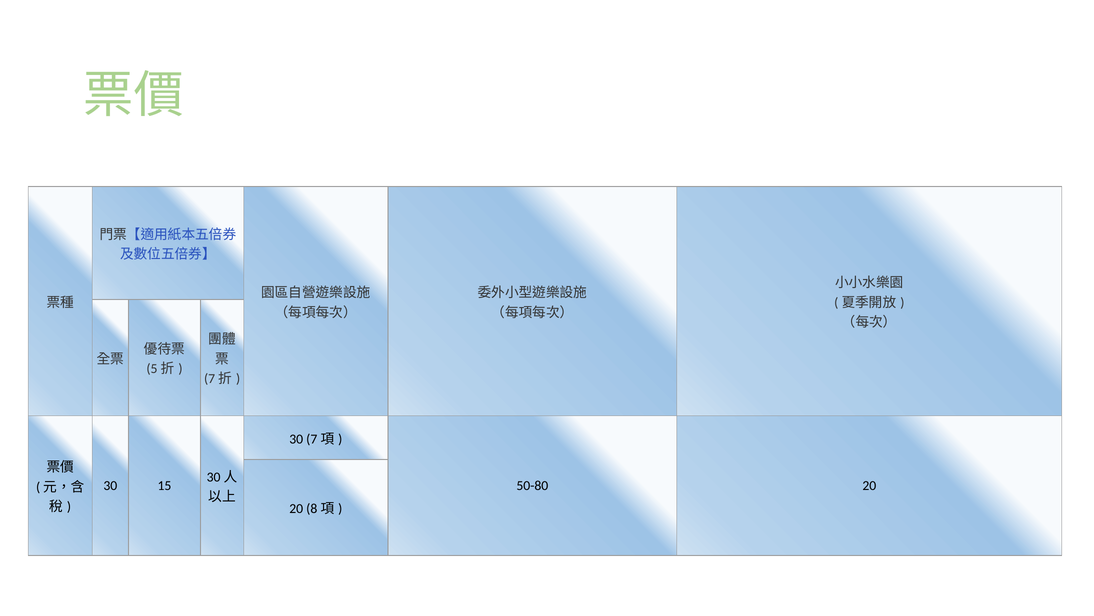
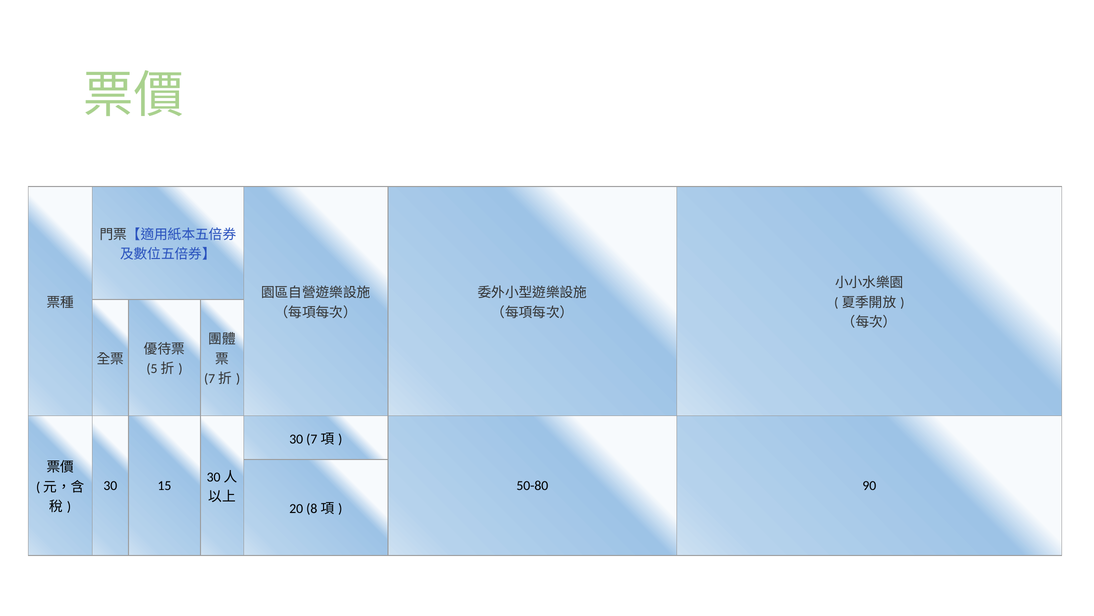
50-80 20: 20 -> 90
